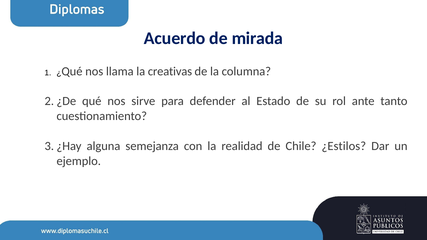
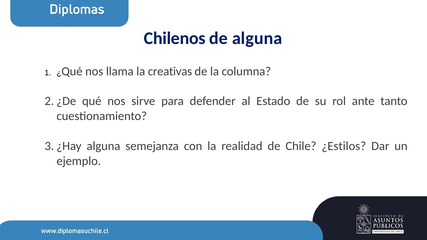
Acuerdo: Acuerdo -> Chilenos
de mirada: mirada -> alguna
